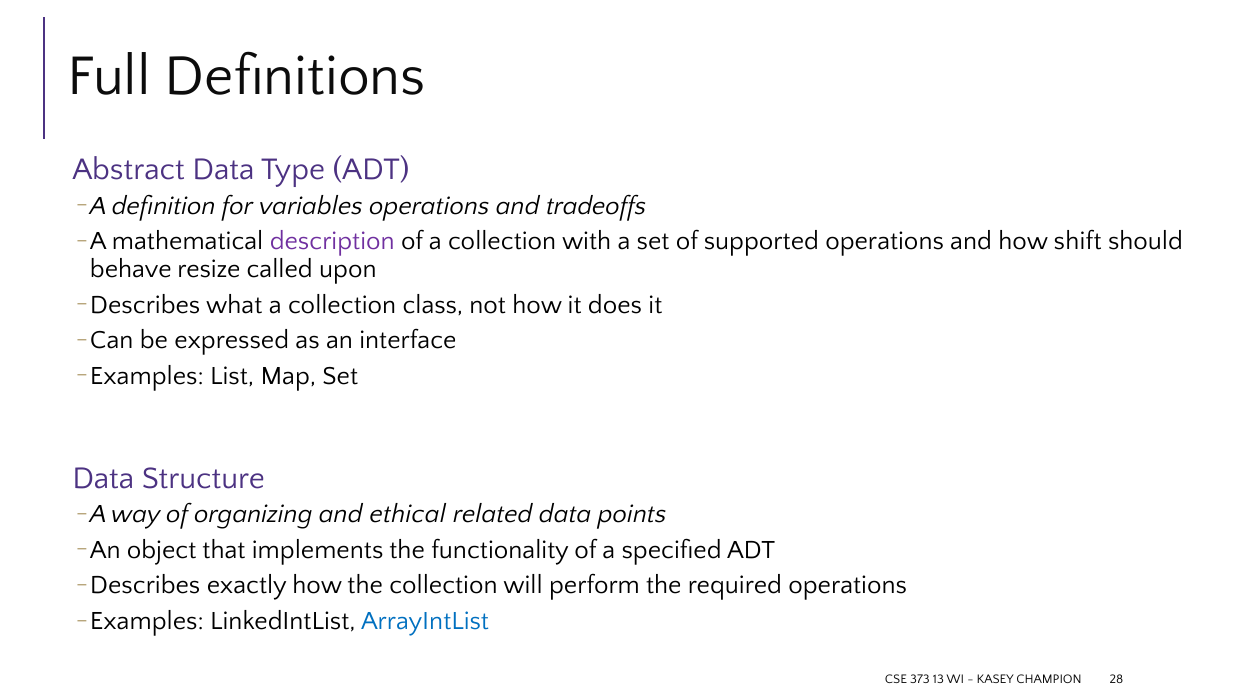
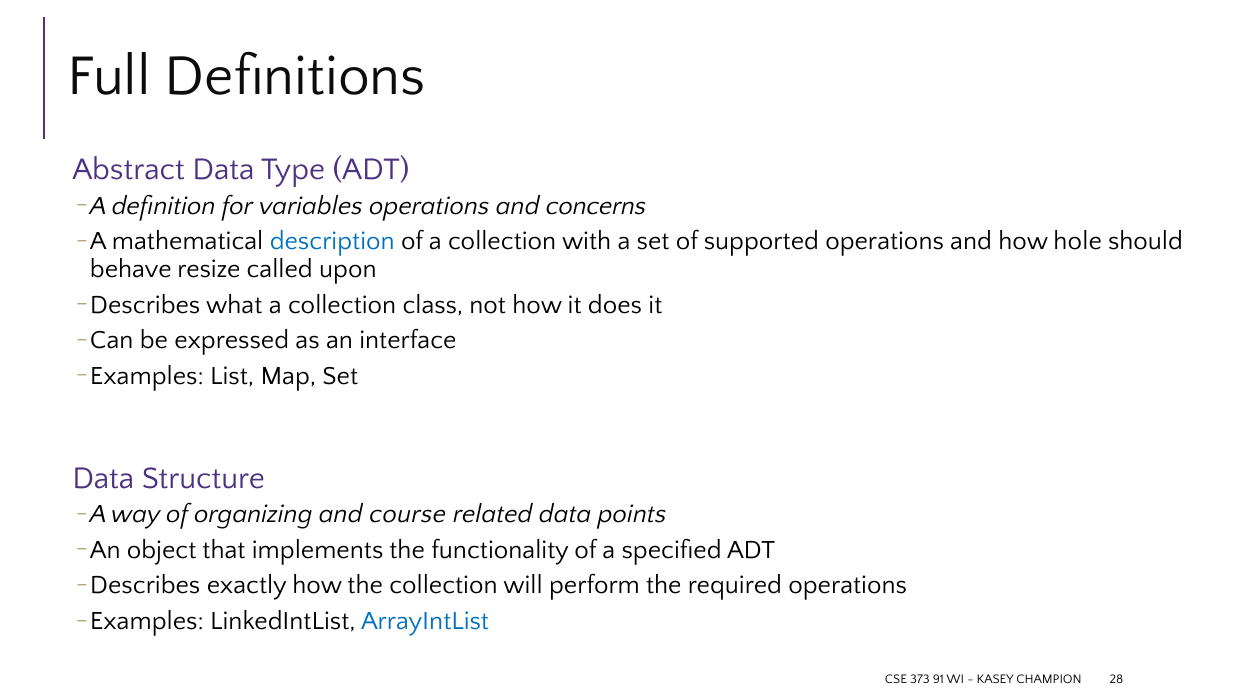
tradeoffs: tradeoffs -> concerns
description colour: purple -> blue
shift: shift -> hole
ethical: ethical -> course
13: 13 -> 91
